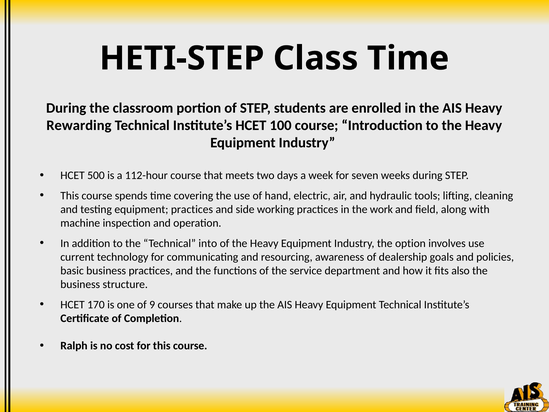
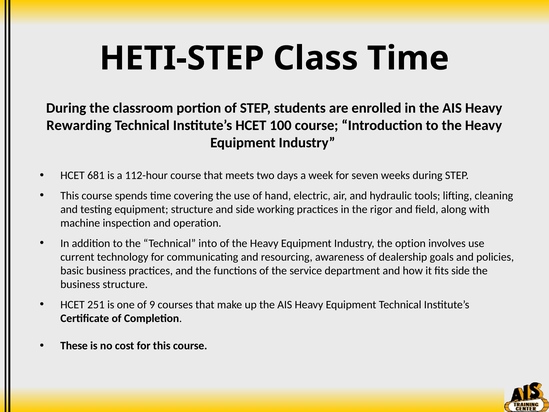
500: 500 -> 681
equipment practices: practices -> structure
work: work -> rigor
fits also: also -> side
170: 170 -> 251
Ralph: Ralph -> These
